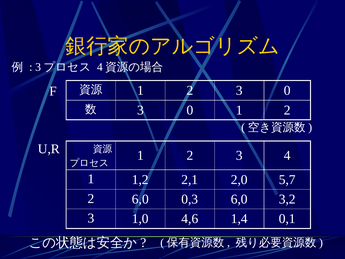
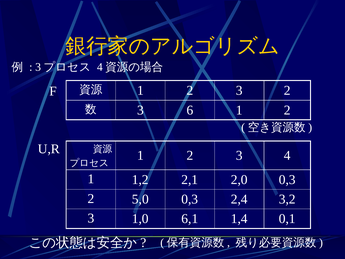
2 3 0: 0 -> 2
0 at (190, 110): 0 -> 6
2,0 5,7: 5,7 -> 0,3
2 6,0: 6,0 -> 5,0
0,3 6,0: 6,0 -> 2,4
4,6: 4,6 -> 6,1
